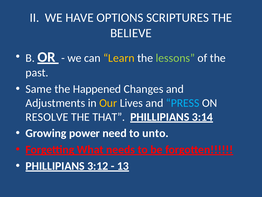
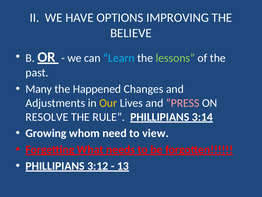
SCRIPTURES: SCRIPTURES -> IMPROVING
Learn colour: yellow -> light blue
Same: Same -> Many
PRESS colour: light blue -> pink
THAT: THAT -> RULE
power: power -> whom
unto: unto -> view
